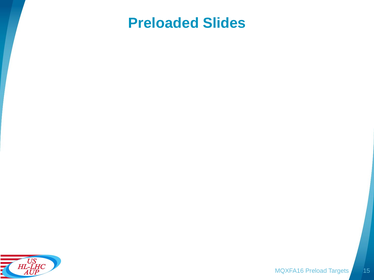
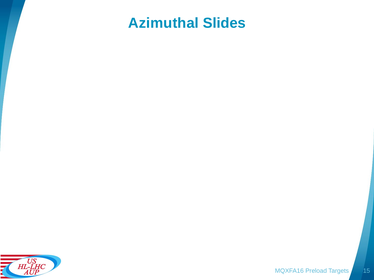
Preloaded: Preloaded -> Azimuthal
